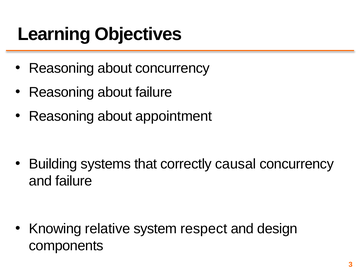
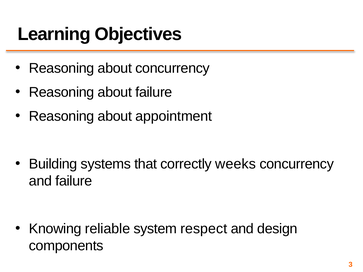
causal: causal -> weeks
relative: relative -> reliable
